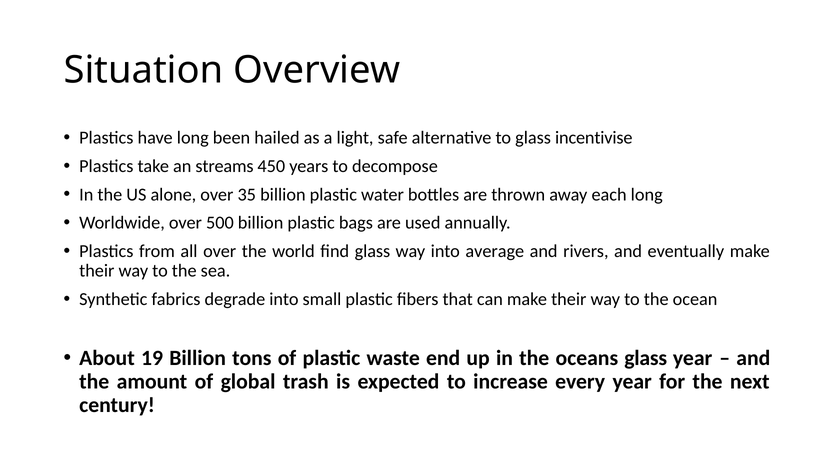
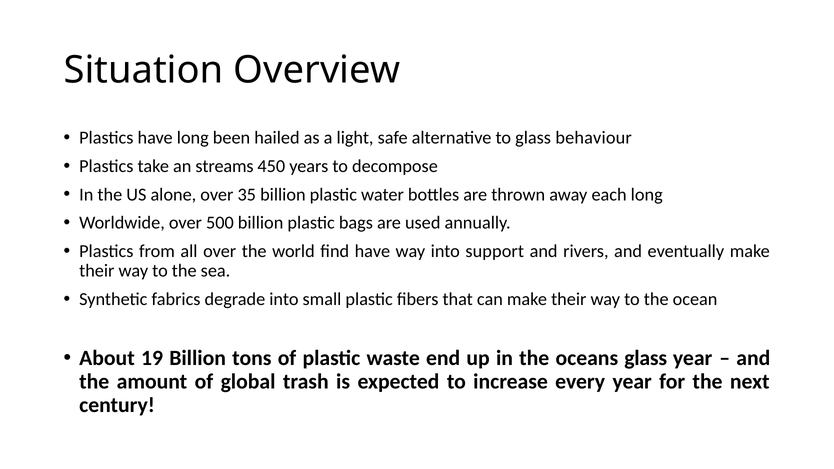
incentivise: incentivise -> behaviour
find glass: glass -> have
average: average -> support
